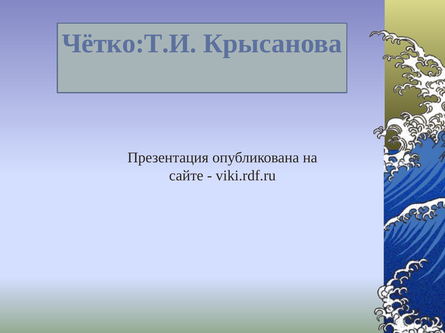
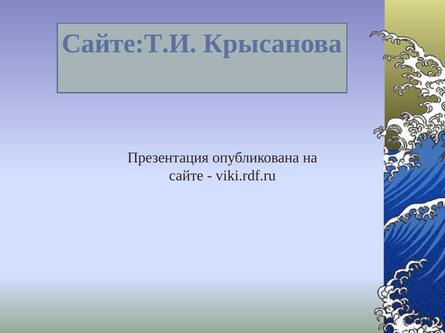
Чётко:Т.И: Чётко:Т.И -> Сайте:Т.И
